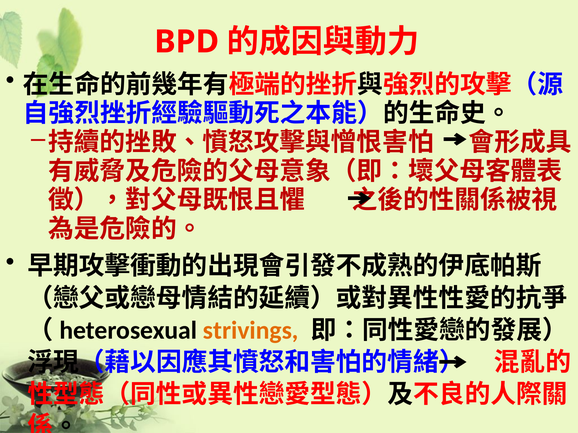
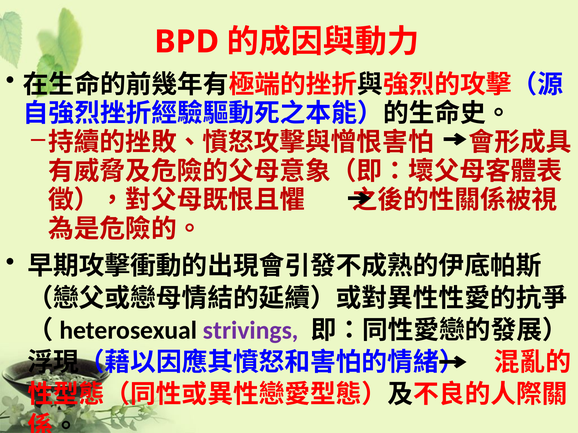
strivings colour: orange -> purple
